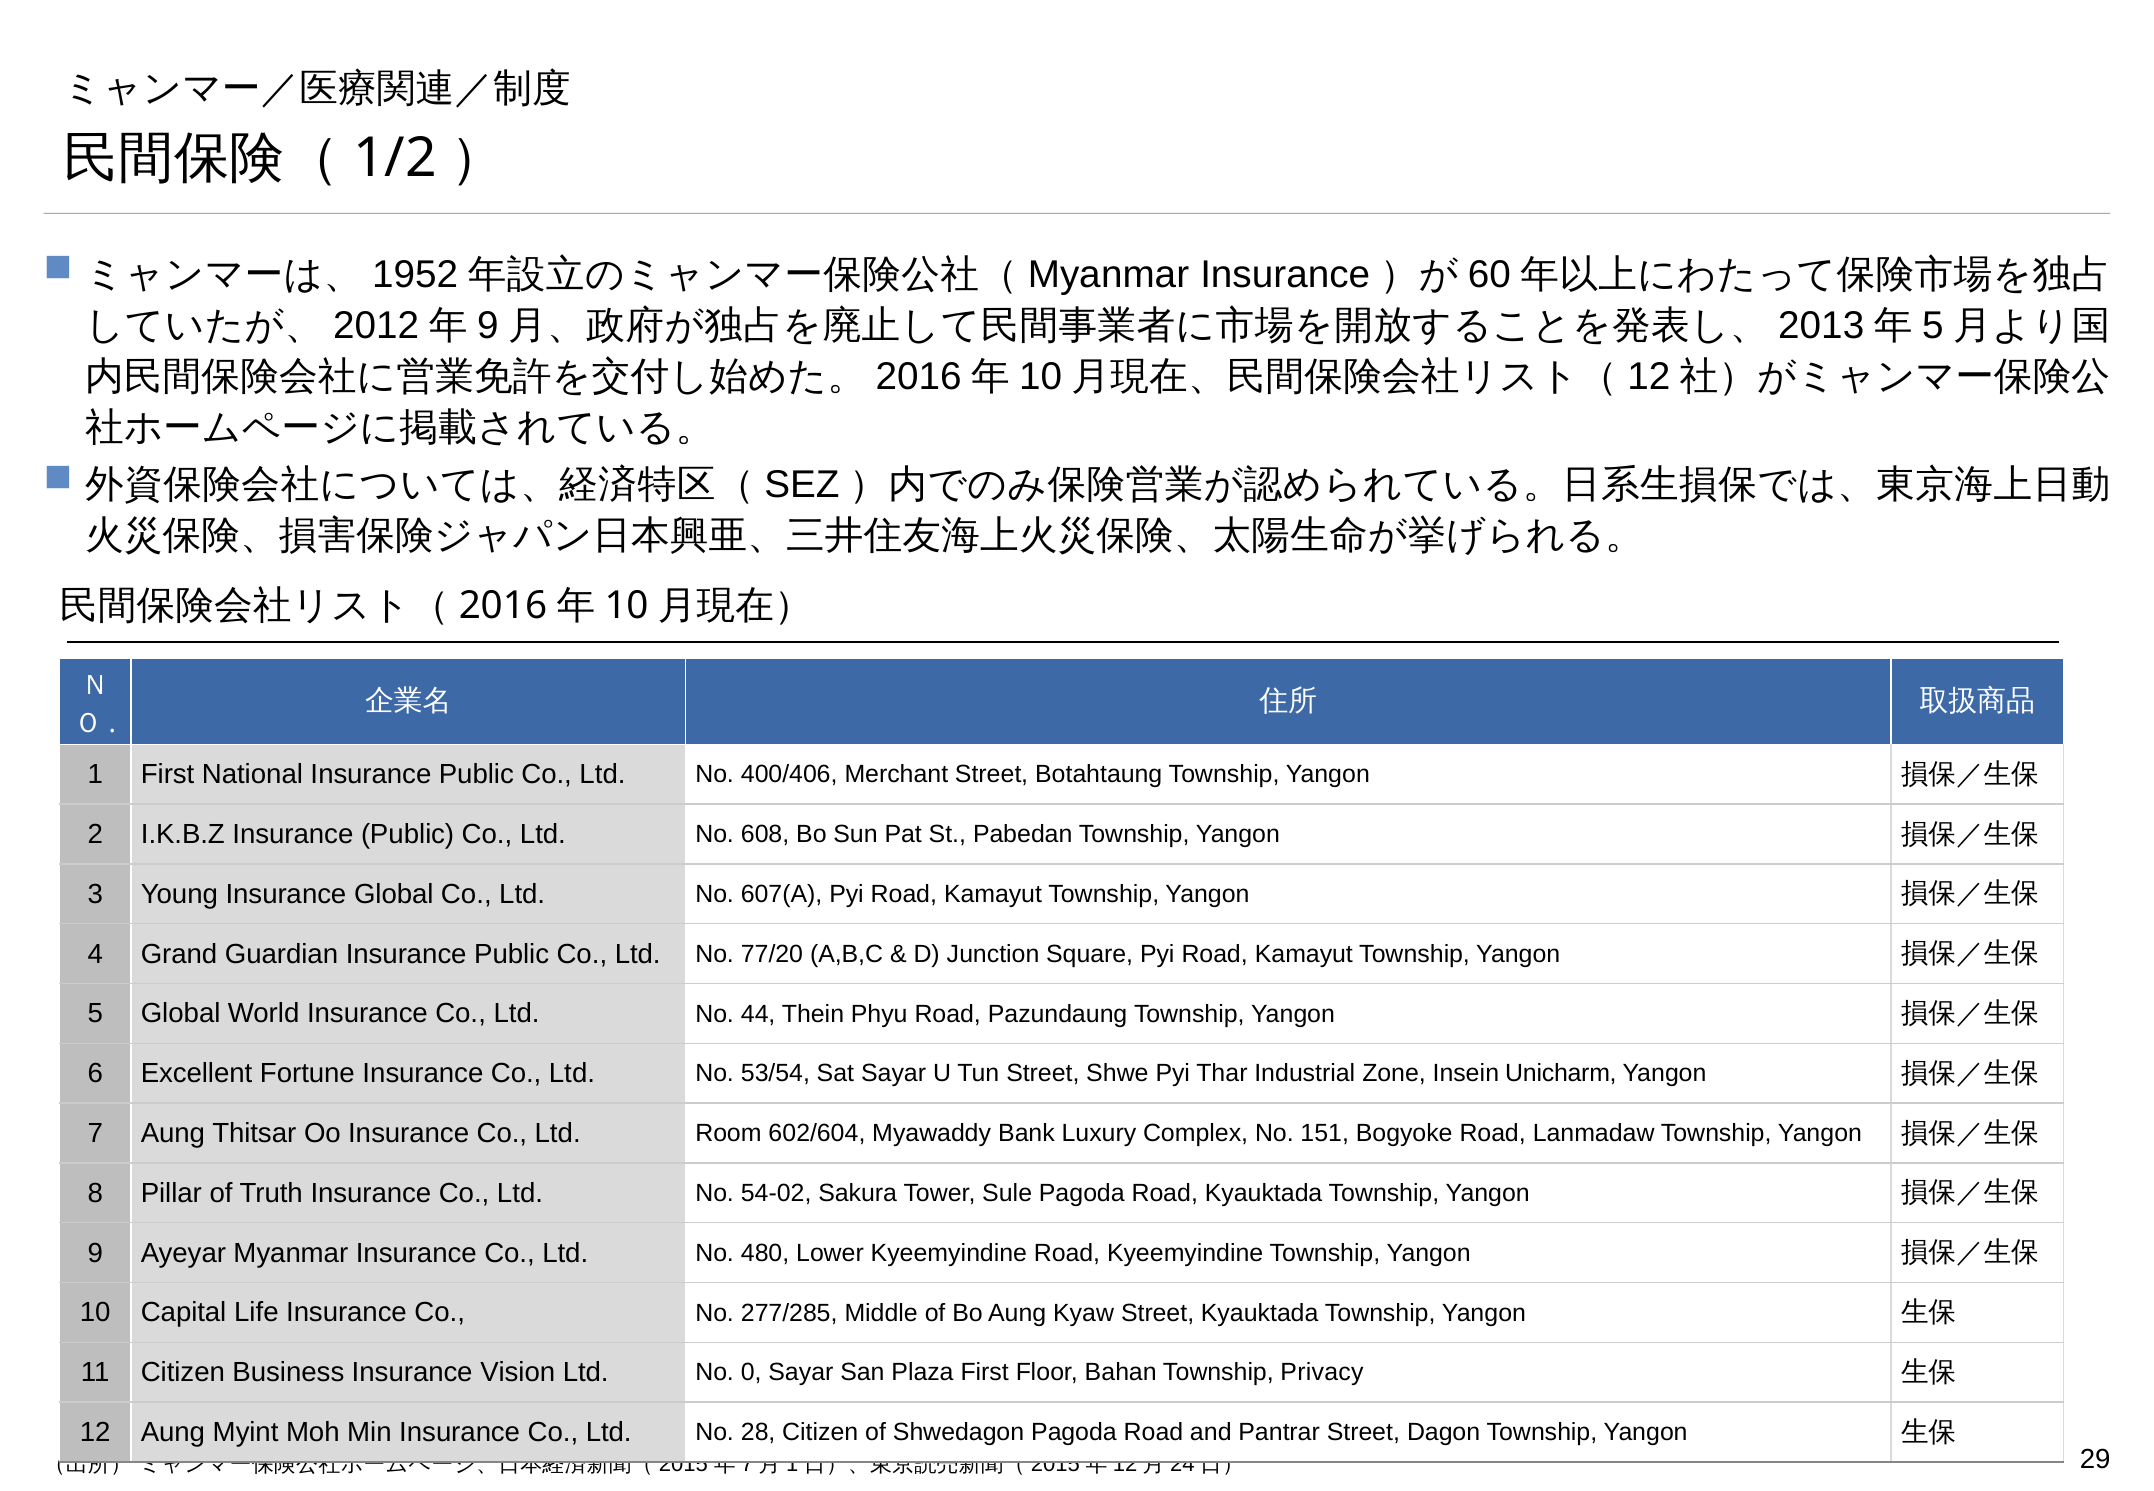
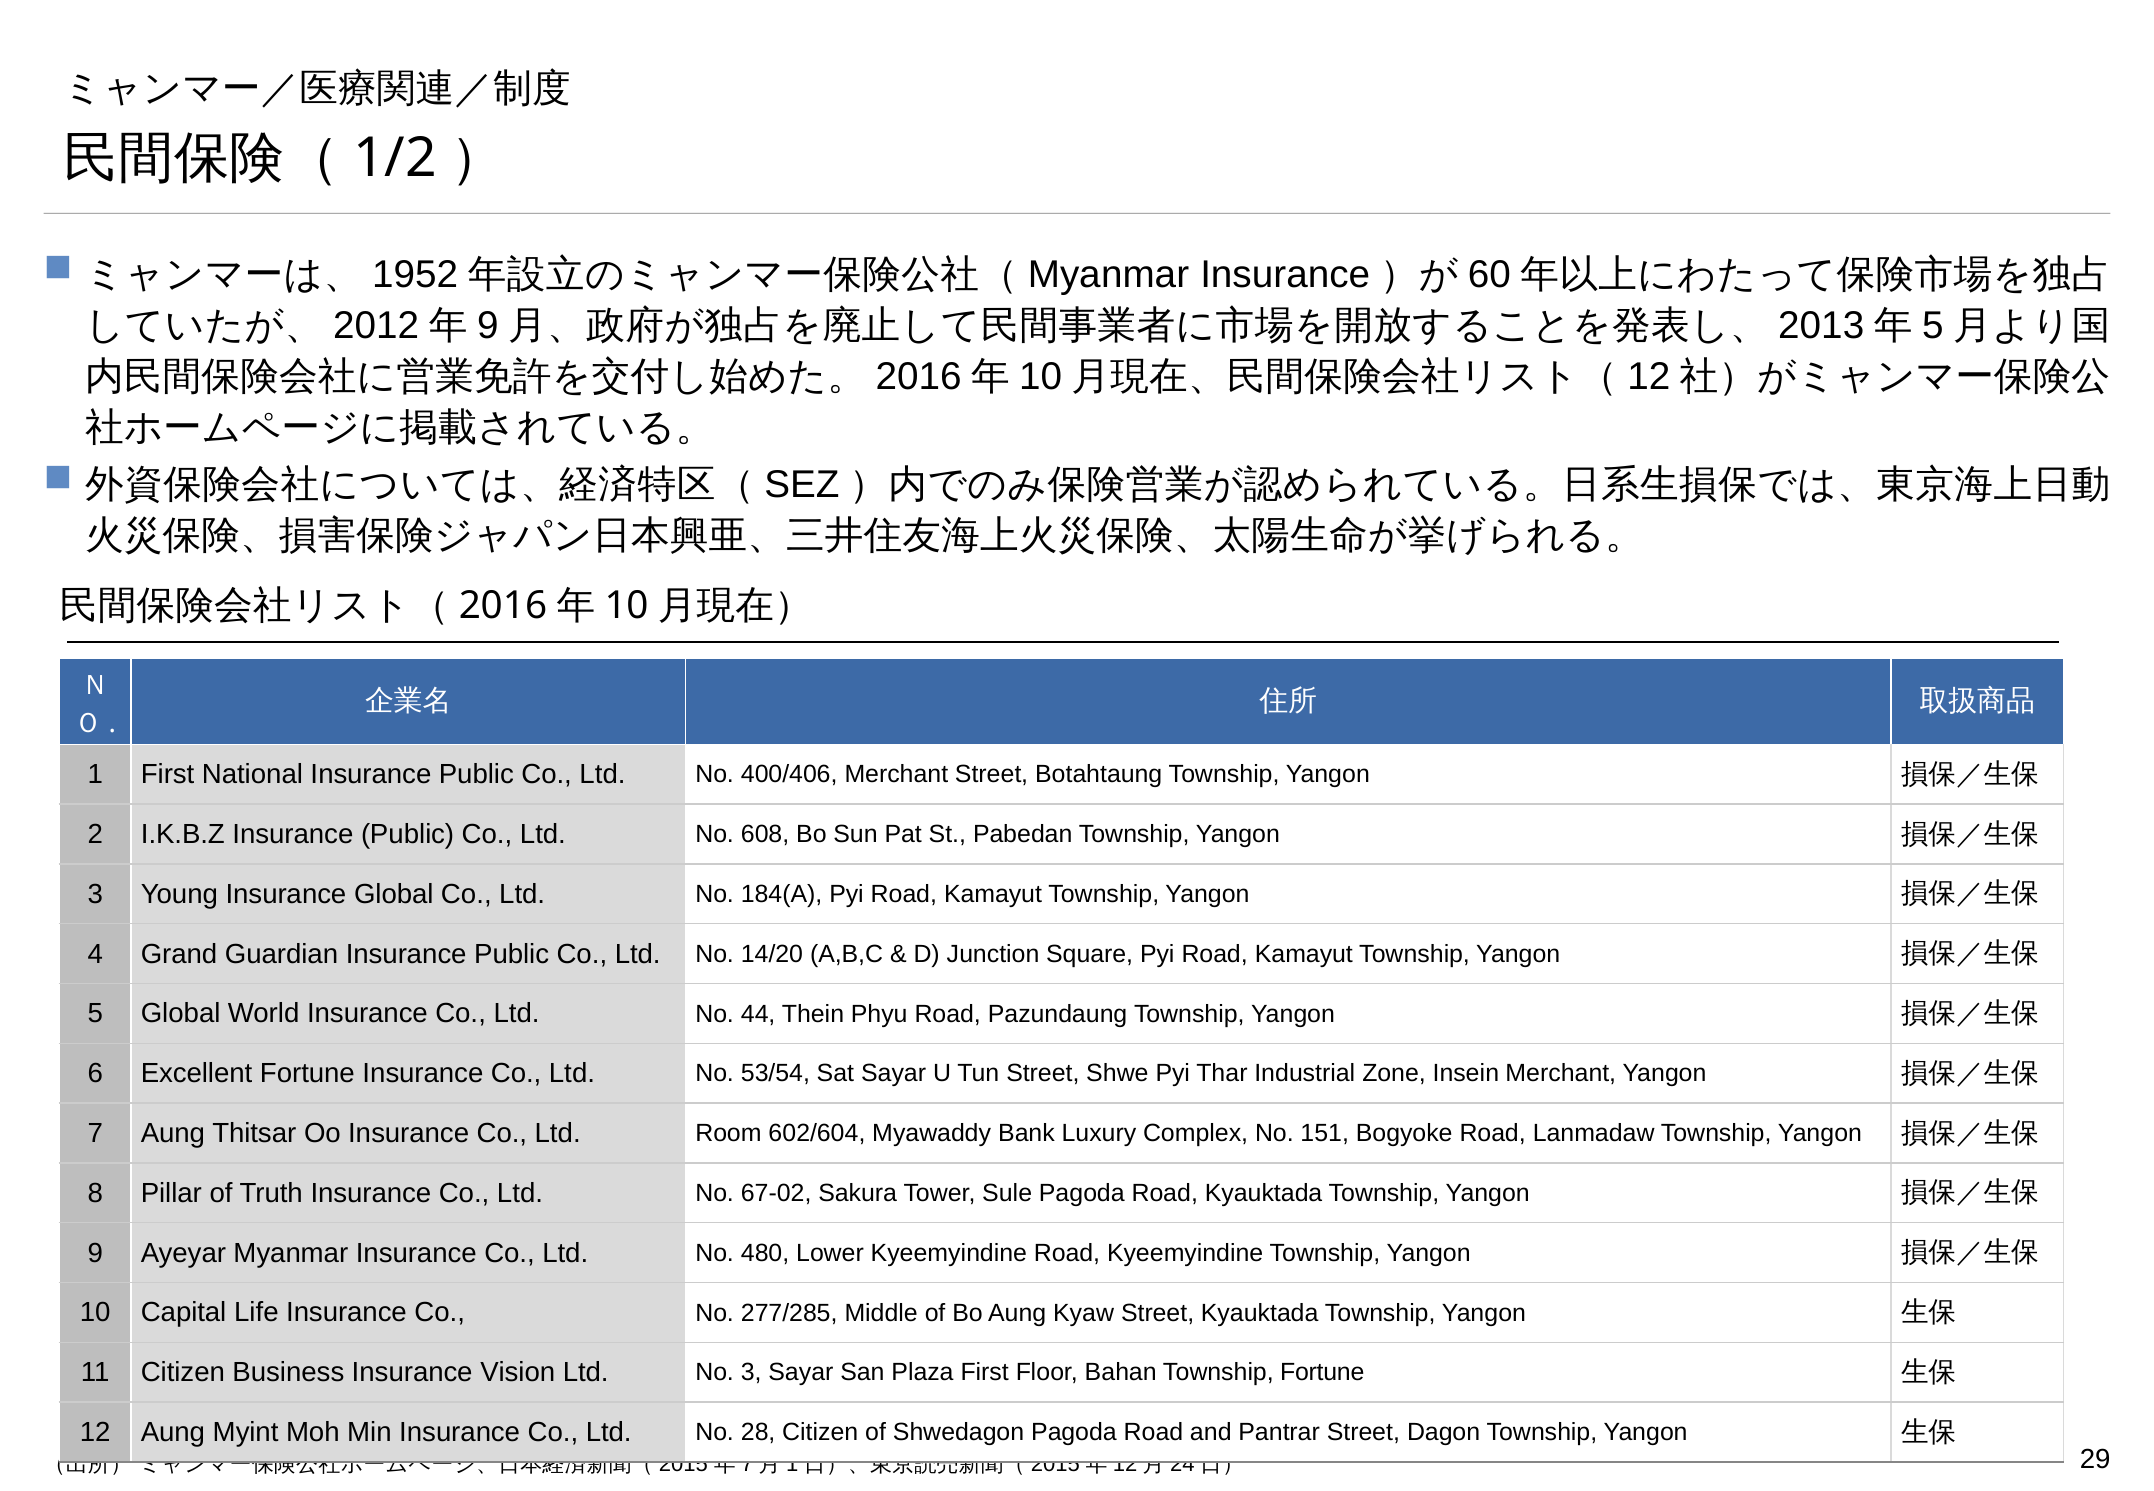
607(A: 607(A -> 184(A
77/20: 77/20 -> 14/20
Insein Unicharm: Unicharm -> Merchant
54-02: 54-02 -> 67-02
No 0: 0 -> 3
Township Privacy: Privacy -> Fortune
